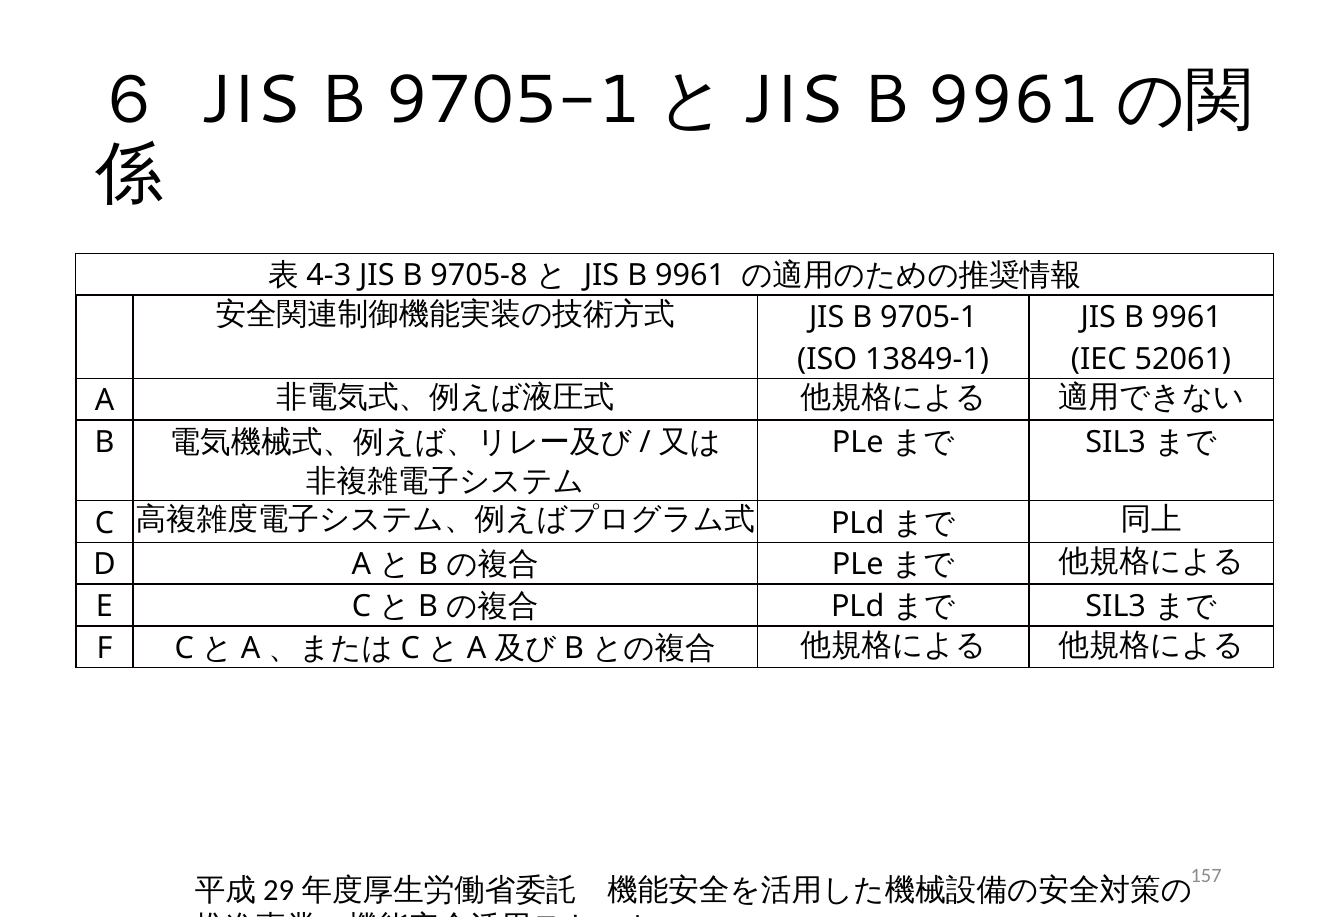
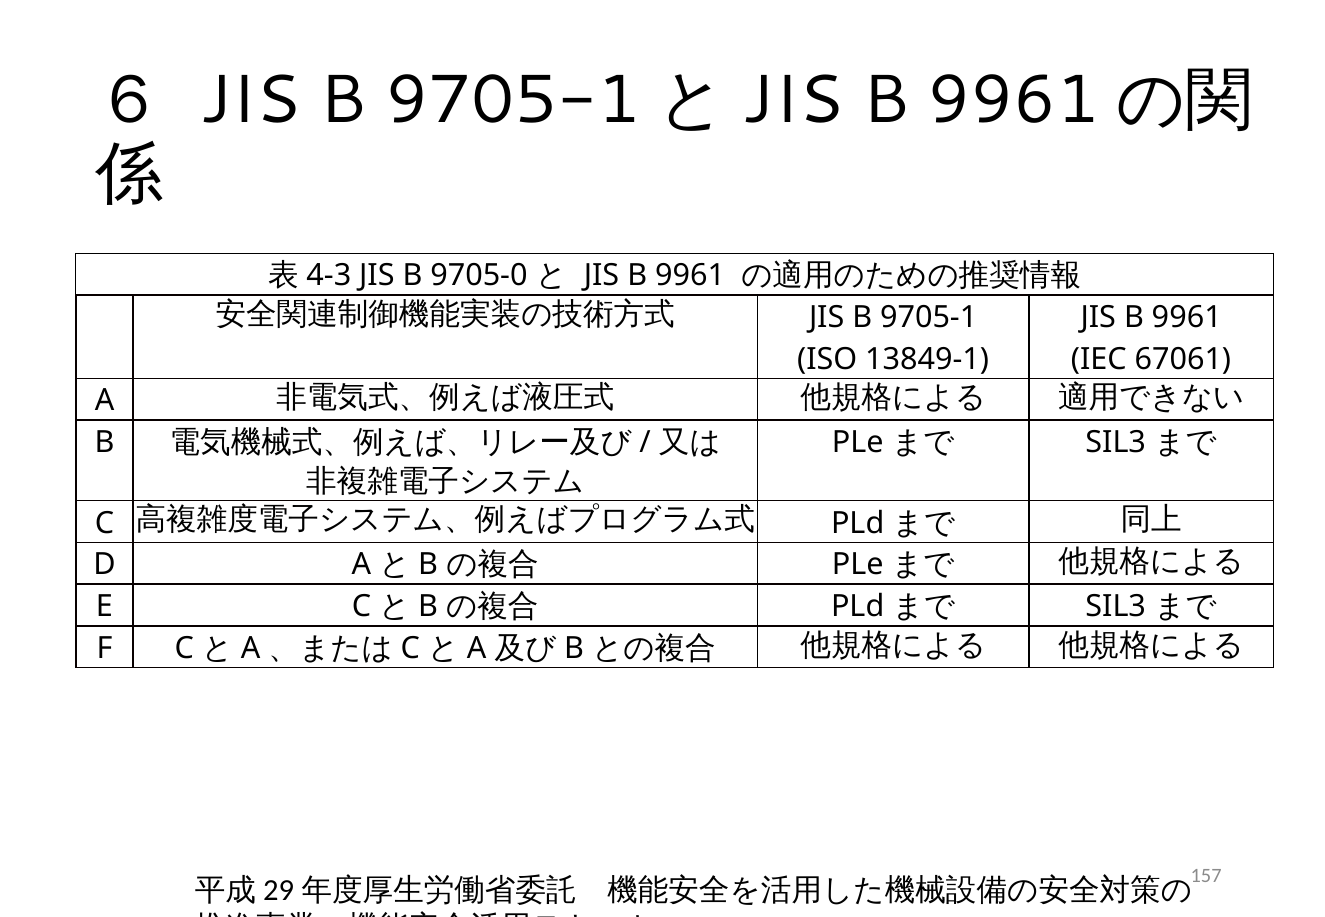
9705-8: 9705-8 -> 9705-0
52061: 52061 -> 67061
